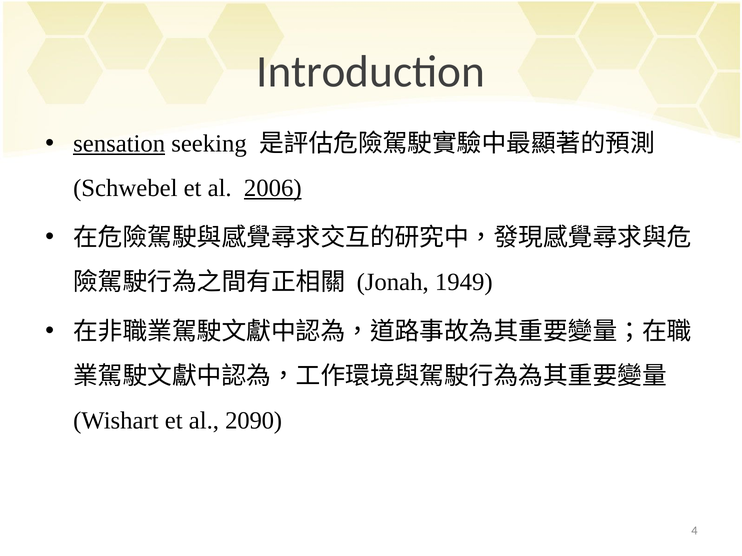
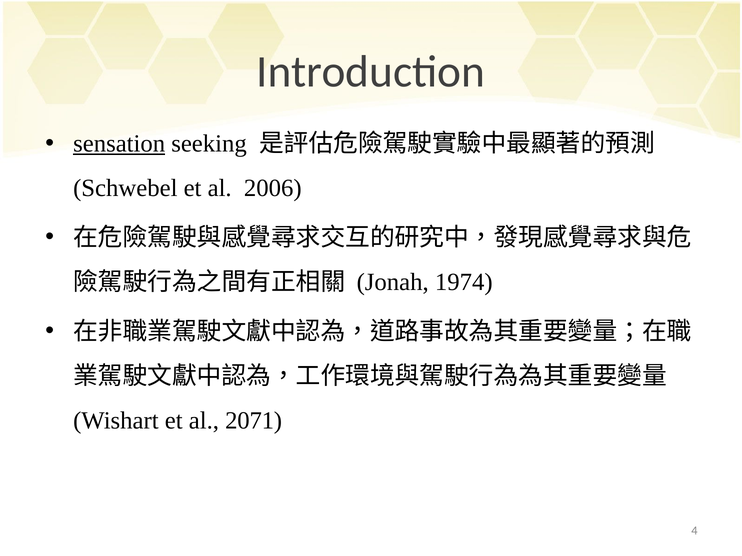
2006 underline: present -> none
1949: 1949 -> 1974
2090: 2090 -> 2071
